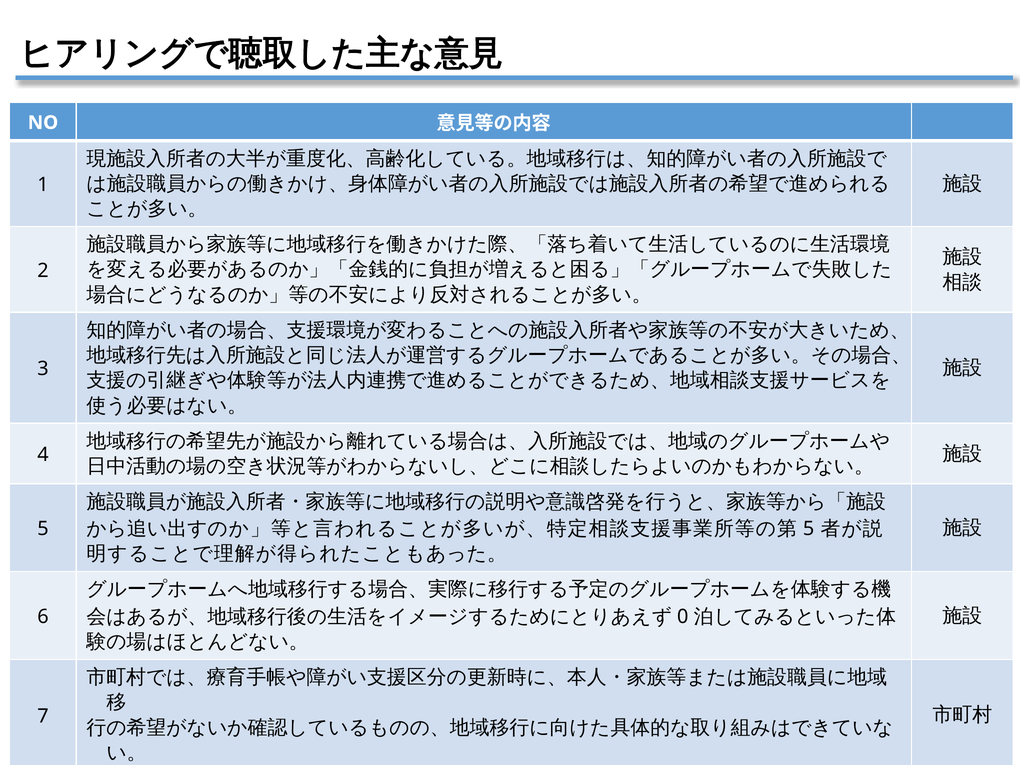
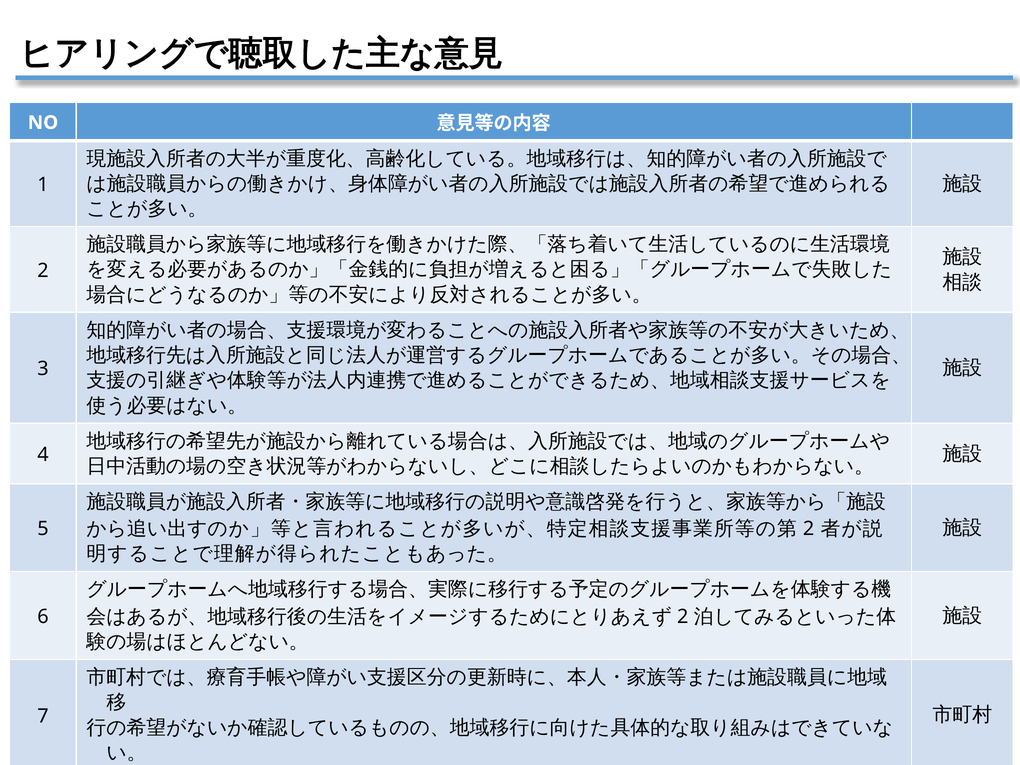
5 at (809, 529): 5 -> 2
0 at (683, 617): 0 -> 2
